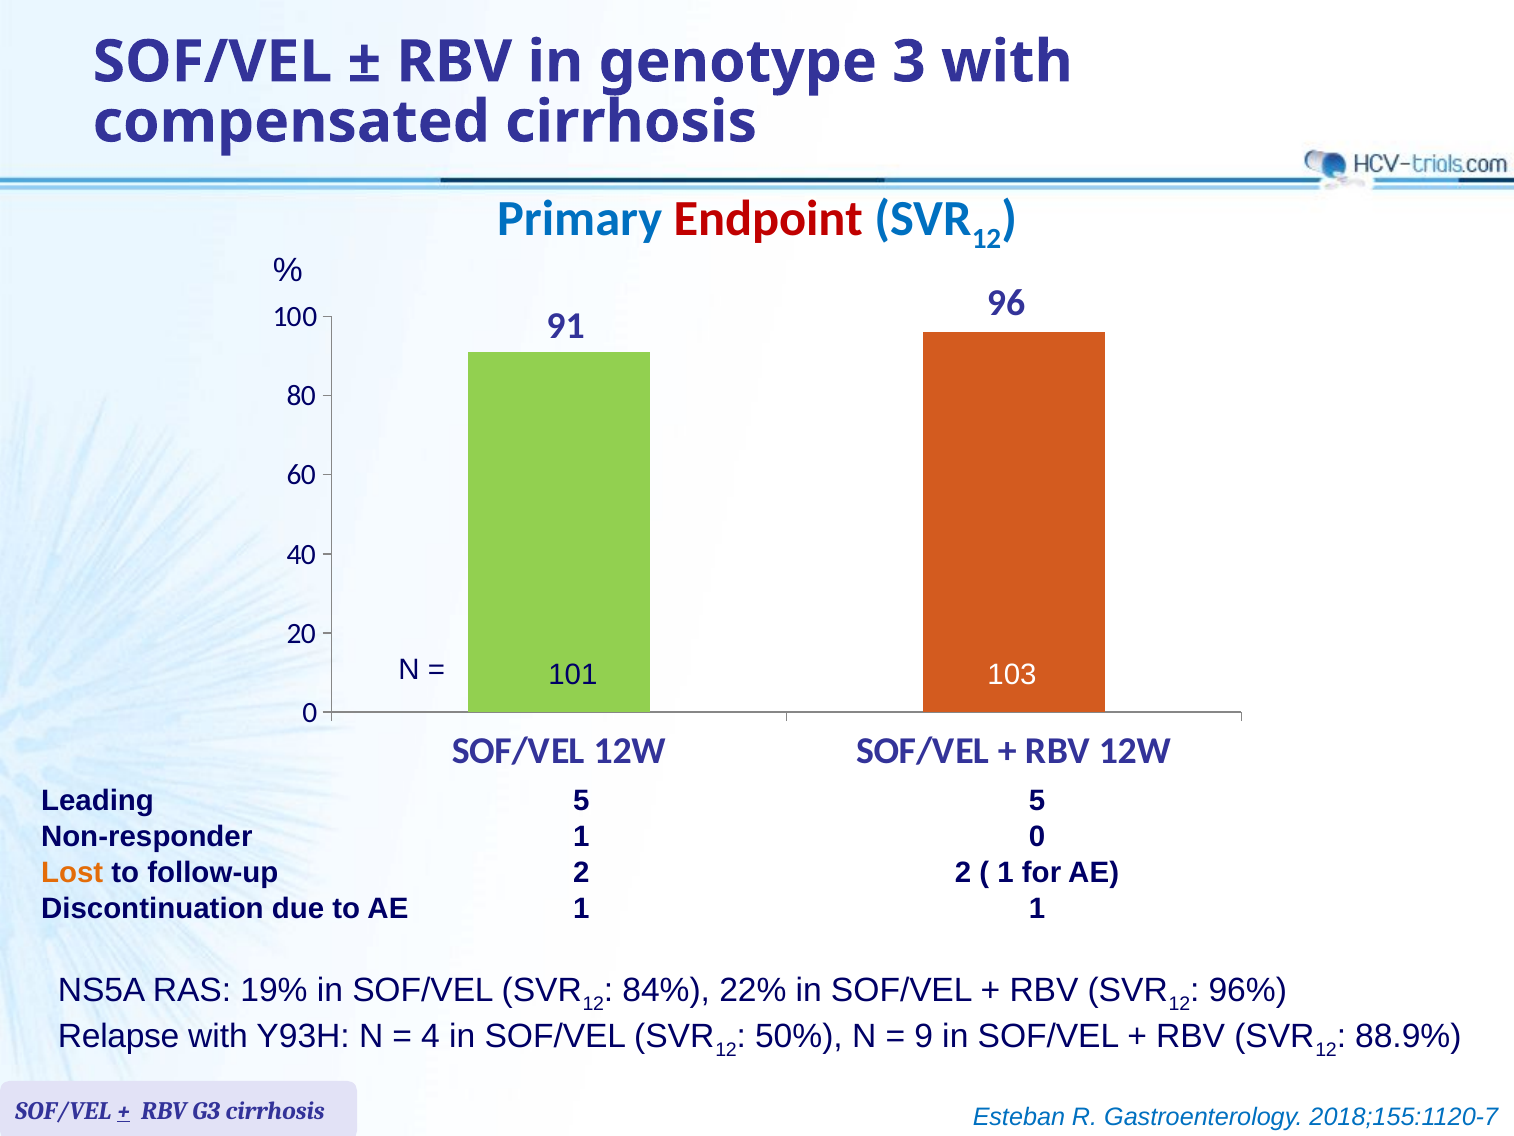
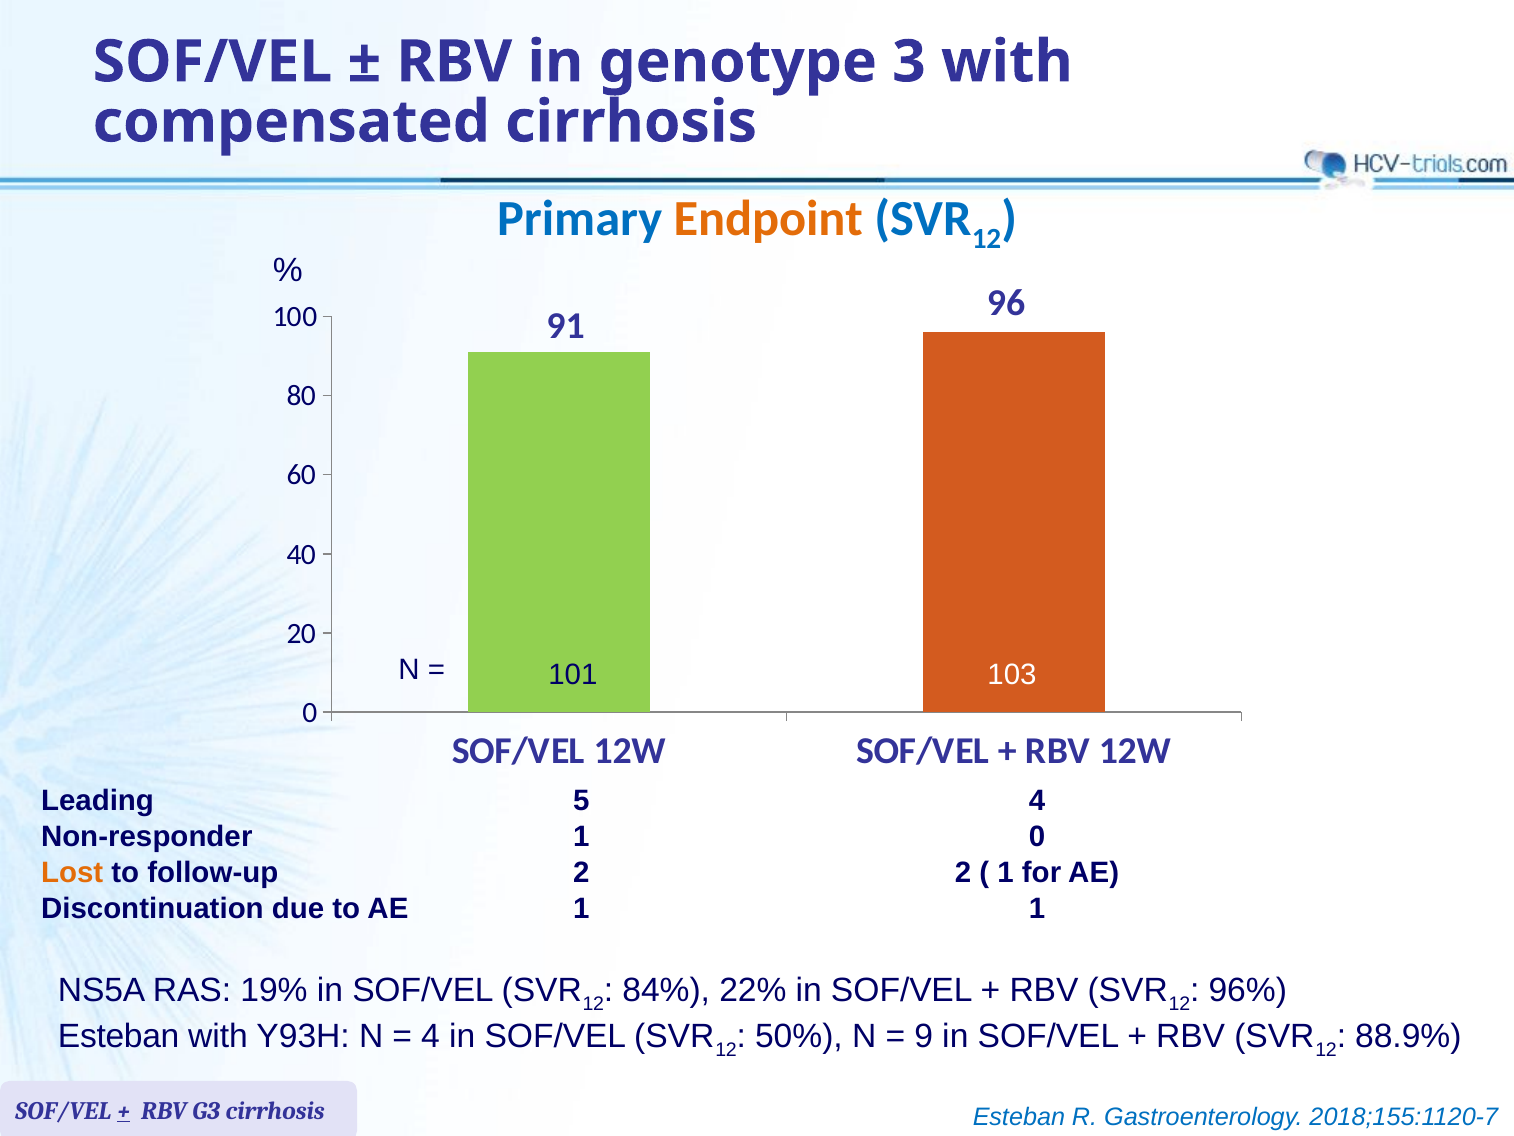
Endpoint colour: red -> orange
5 5: 5 -> 4
Relapse at (119, 1036): Relapse -> Esteban
